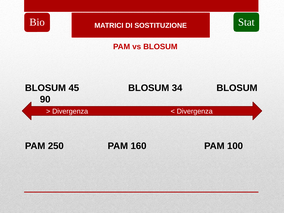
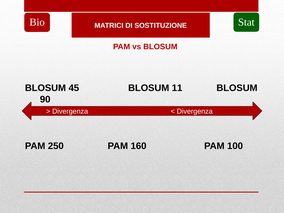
34: 34 -> 11
